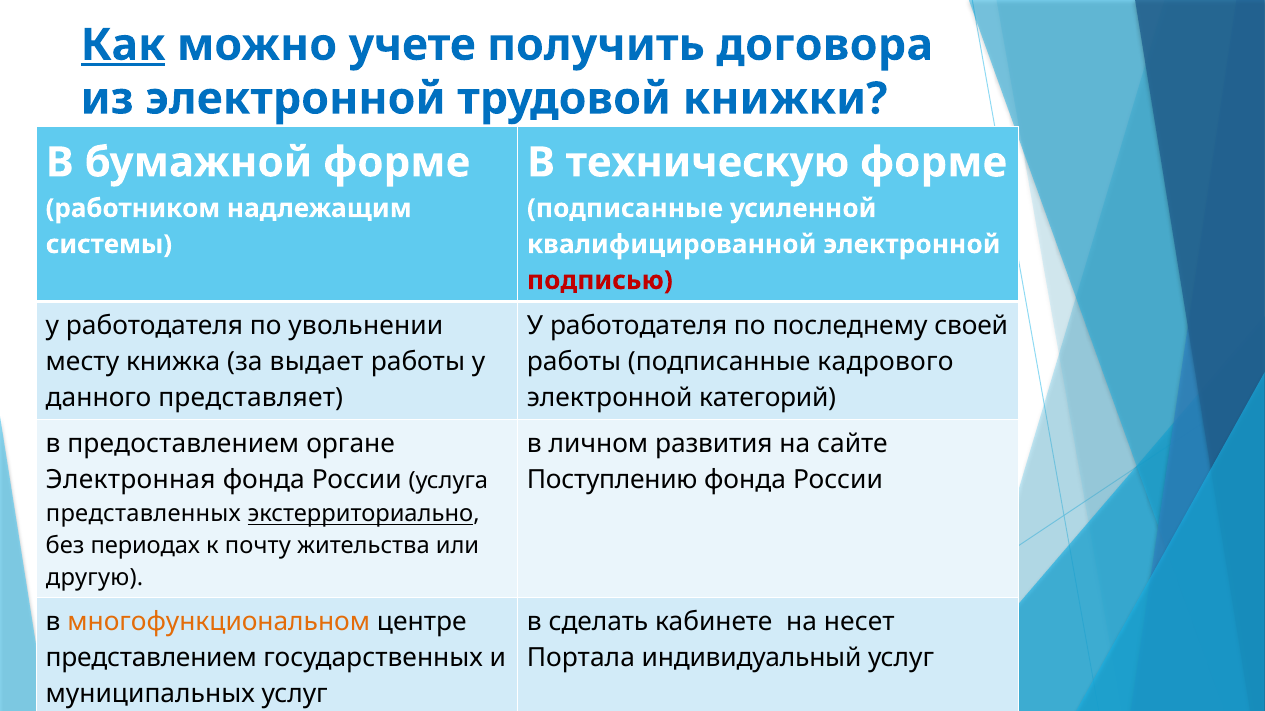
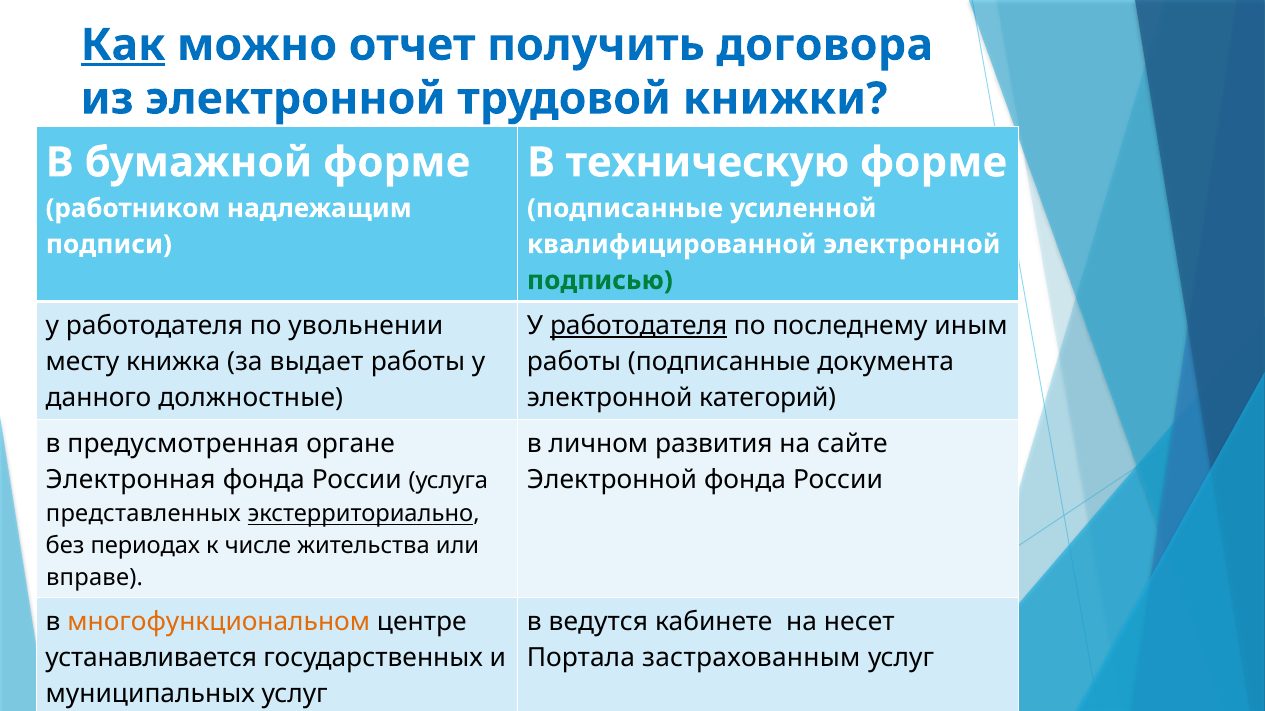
учете: учете -> отчет
системы: системы -> подписи
подписью colour: red -> green
работодателя at (639, 326) underline: none -> present
своей: своей -> иным
кадрового: кадрового -> документа
представляет: представляет -> должностные
предоставлением: предоставлением -> предусмотренная
Поступлению at (612, 480): Поступлению -> Электронной
почту: почту -> числе
другую: другую -> вправе
сделать: сделать -> ведутся
представлением: представлением -> устанавливается
индивидуальный: индивидуальный -> застрахованным
